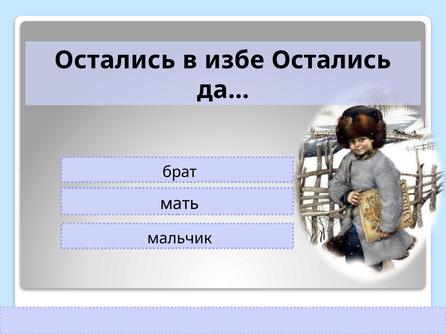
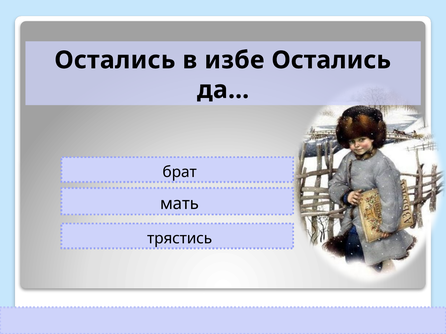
мальчик: мальчик -> трястись
